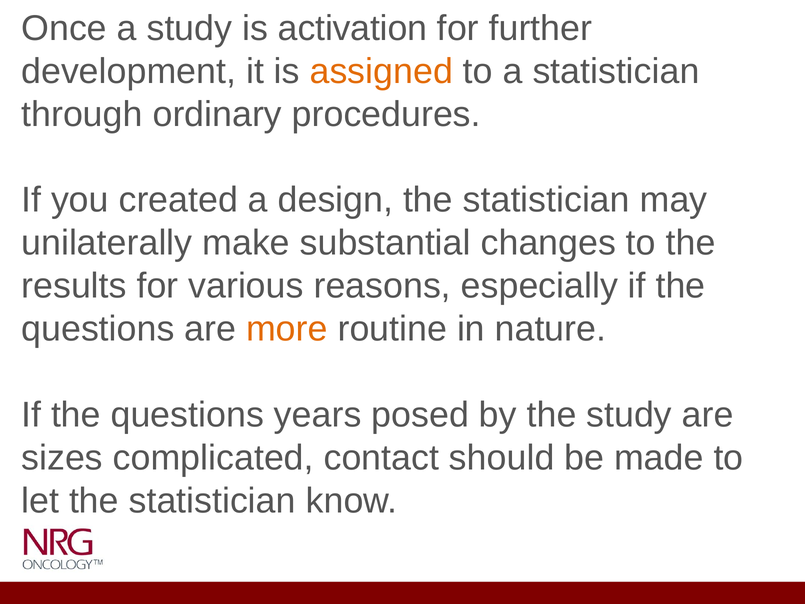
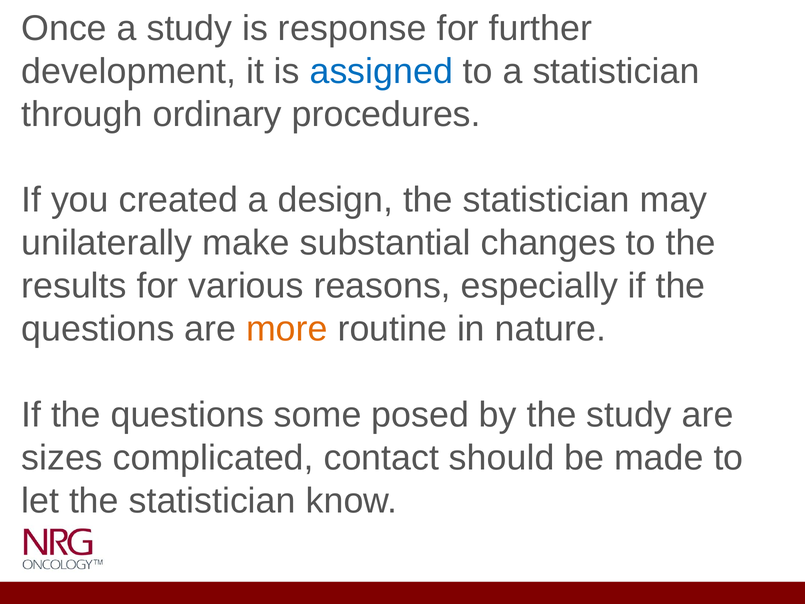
activation: activation -> response
assigned colour: orange -> blue
years: years -> some
